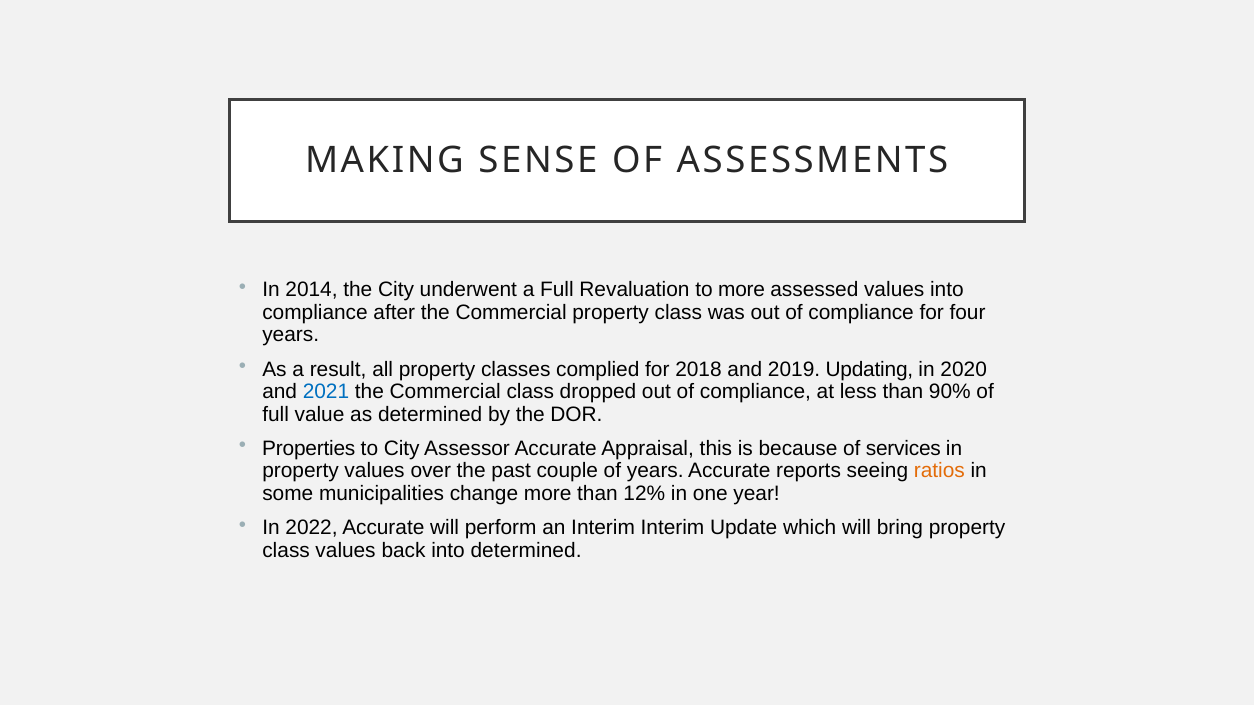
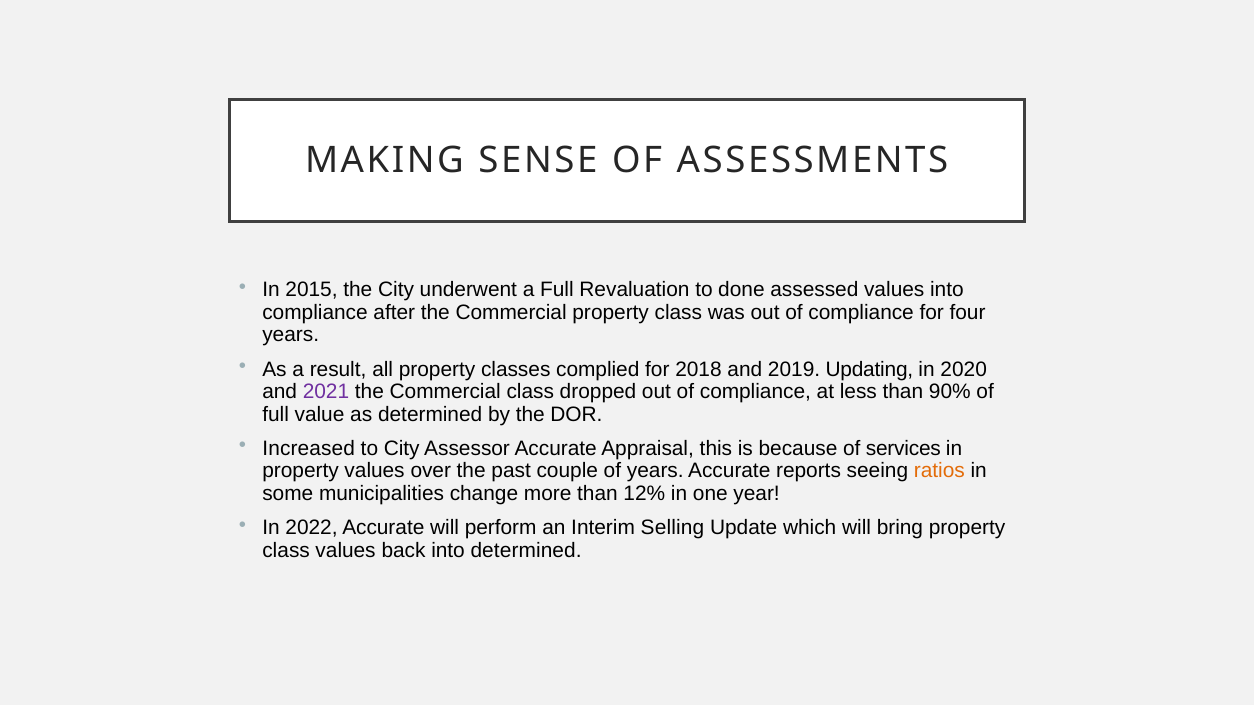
2014: 2014 -> 2015
to more: more -> done
2021 colour: blue -> purple
Properties: Properties -> Increased
Interim Interim: Interim -> Selling
